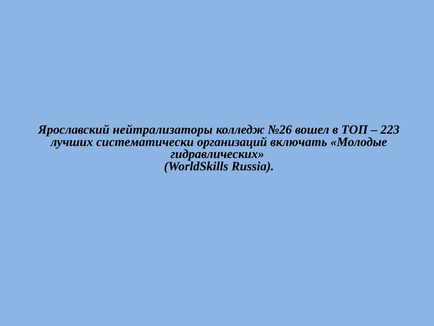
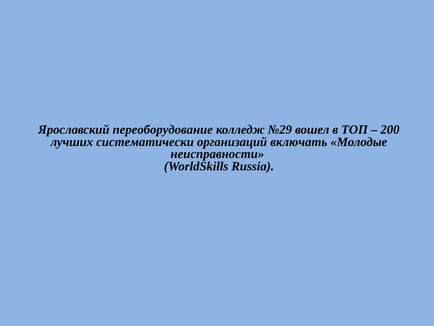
нейтрализаторы: нейтрализаторы -> переоборудование
№26: №26 -> №29
223: 223 -> 200
гидравлических: гидравлических -> неисправности
